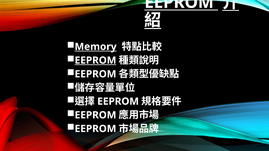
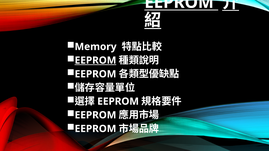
Memory underline: present -> none
